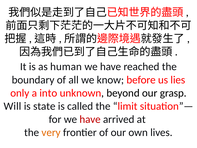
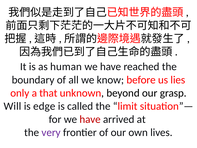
into: into -> that
state: state -> edge
very colour: orange -> purple
